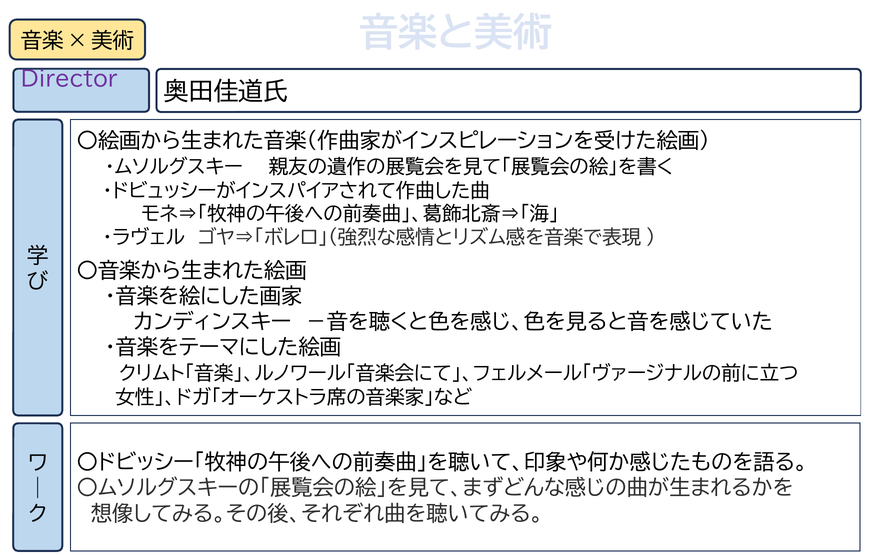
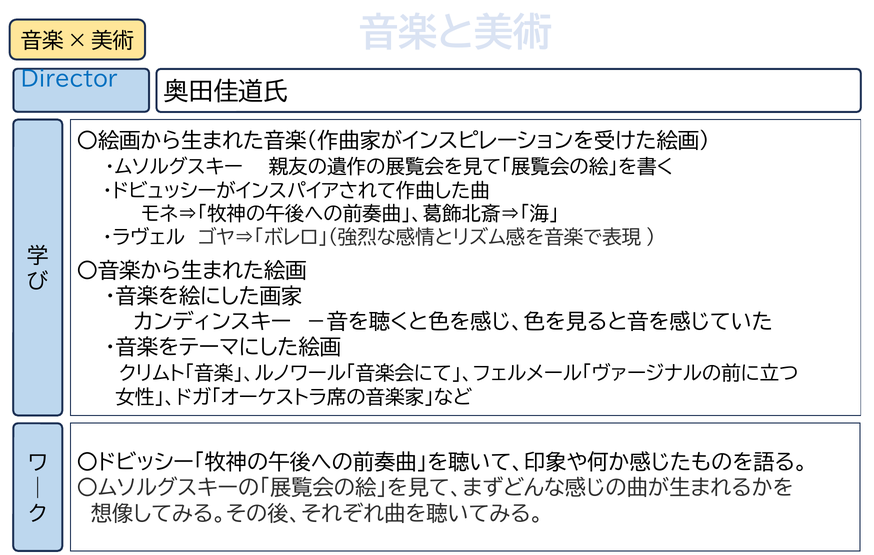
Director colour: purple -> blue
